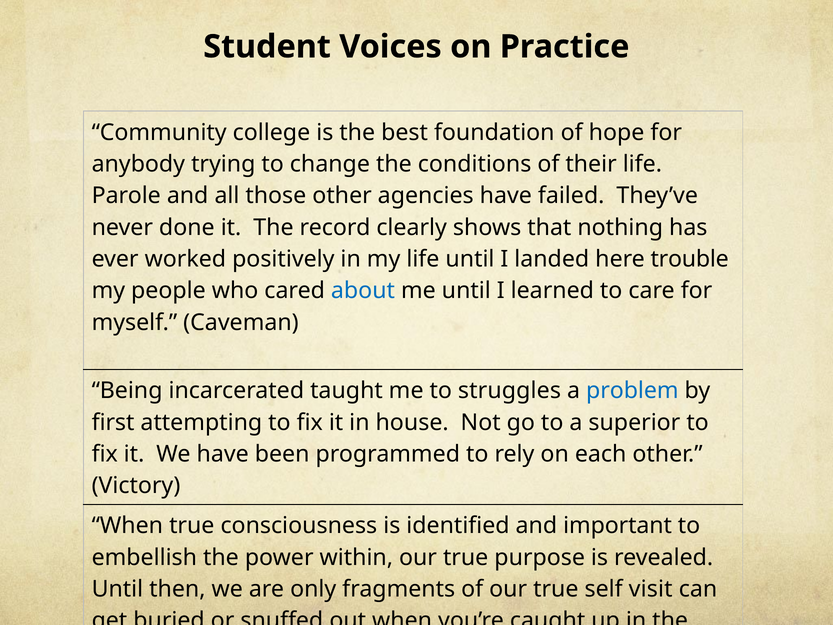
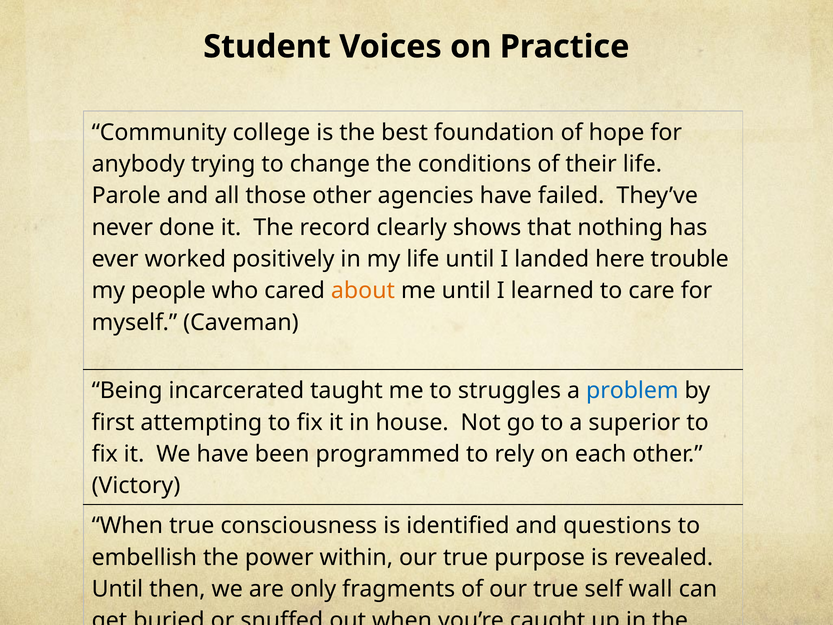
about colour: blue -> orange
important: important -> questions
visit: visit -> wall
